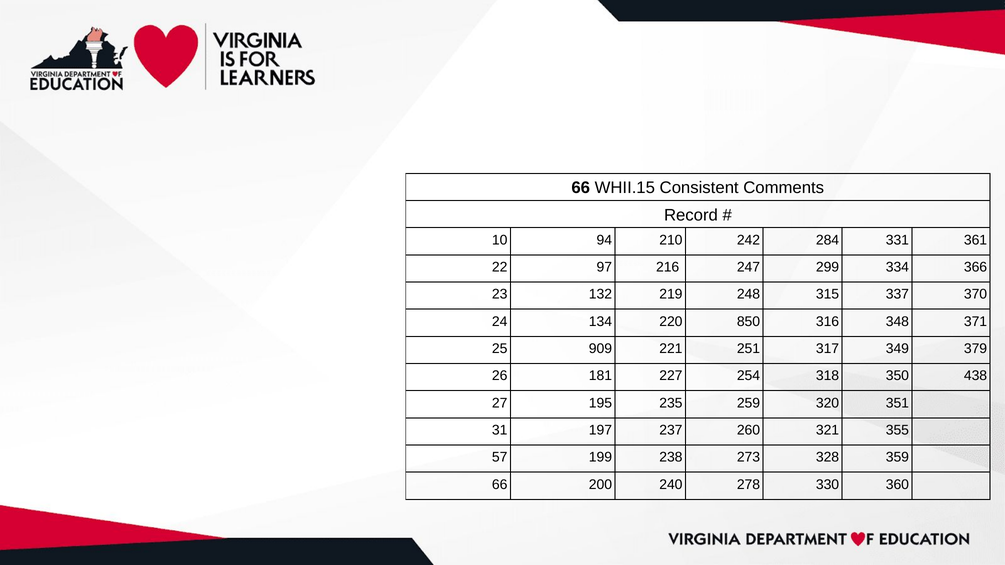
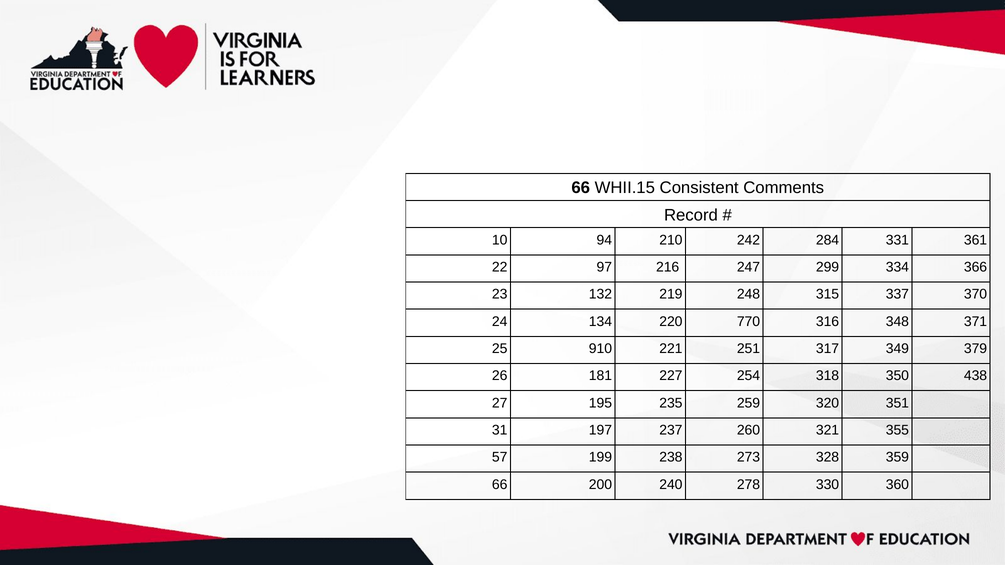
850: 850 -> 770
909: 909 -> 910
